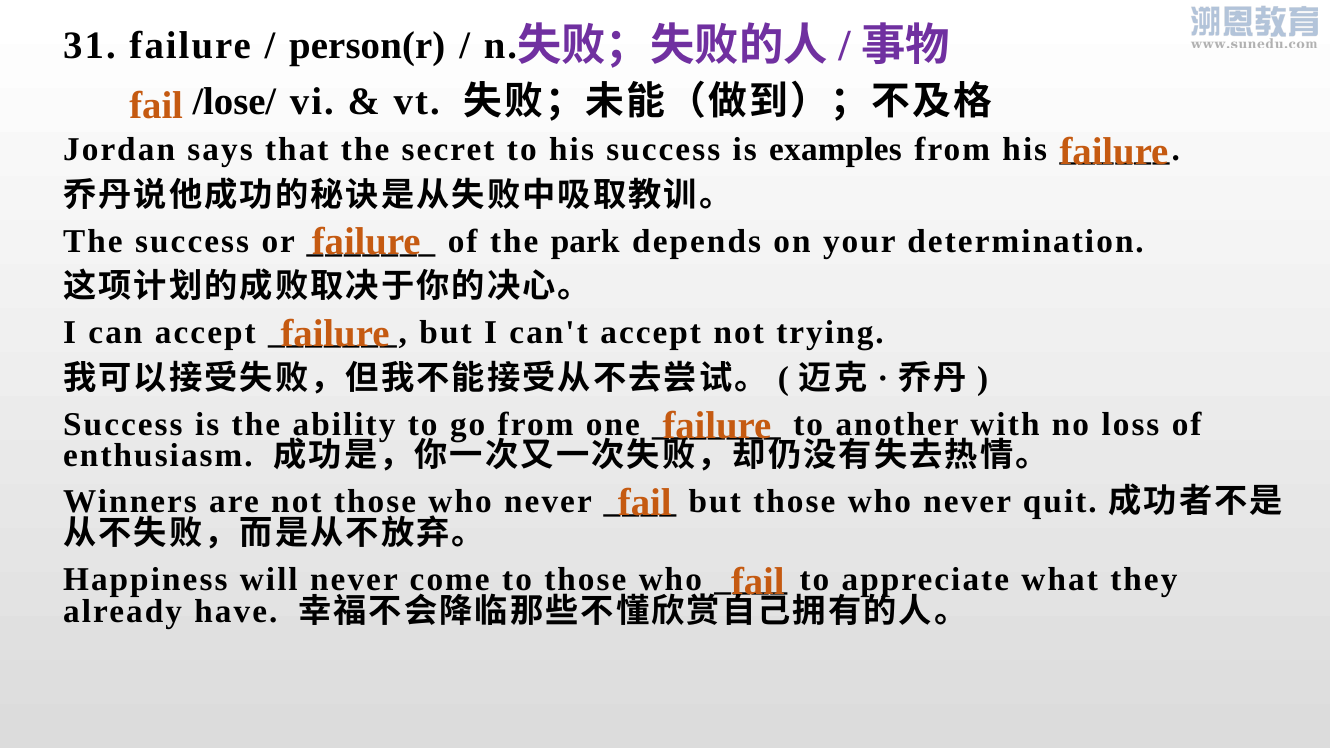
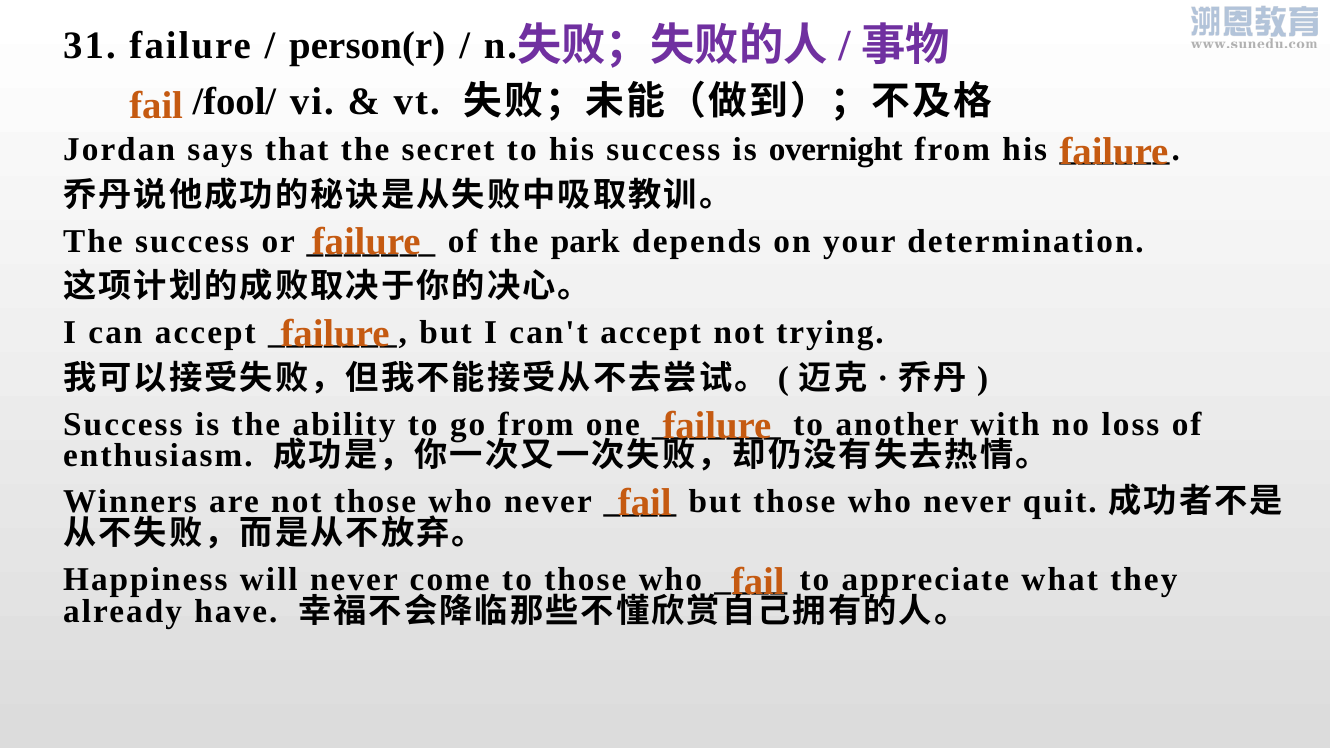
/lose/: /lose/ -> /fool/
examples: examples -> overnight
